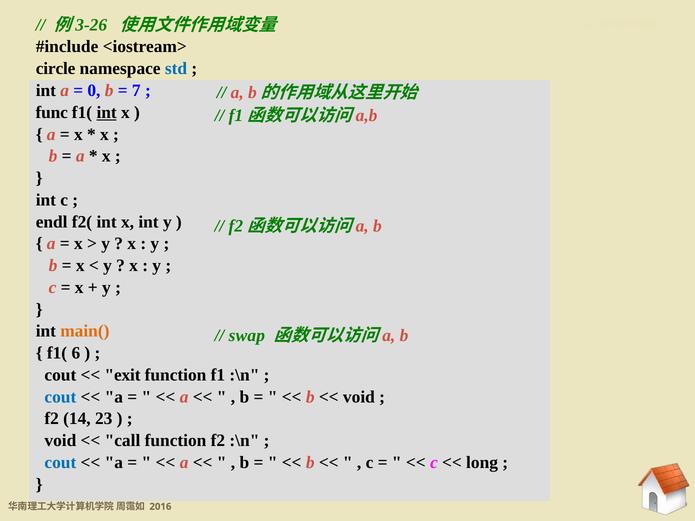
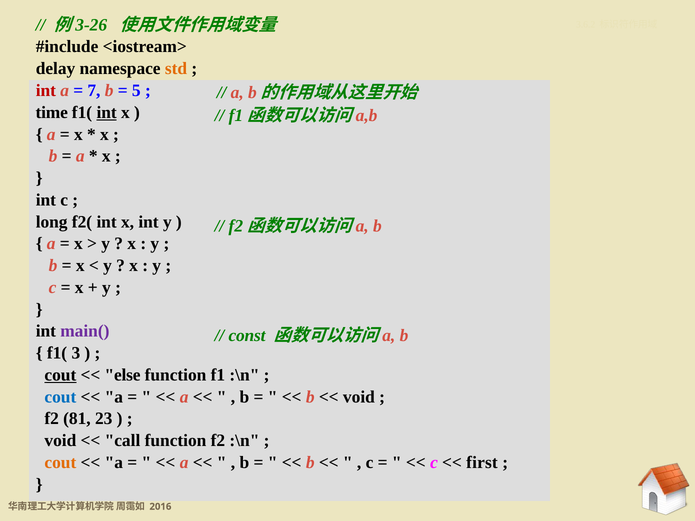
circle: circle -> delay
std colour: blue -> orange
int at (46, 91) colour: black -> red
0: 0 -> 7
7: 7 -> 5
func: func -> time
endl: endl -> long
main( colour: orange -> purple
swap: swap -> const
6: 6 -> 3
cout at (60, 375) underline: none -> present
exit: exit -> else
14: 14 -> 81
cout at (60, 463) colour: blue -> orange
long: long -> first
